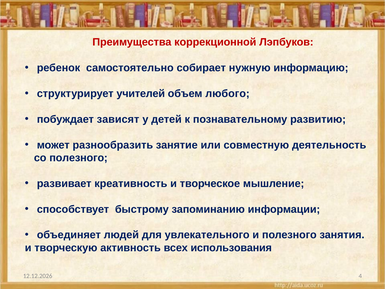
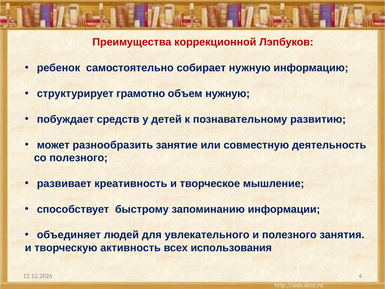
учителей: учителей -> грамотно
объем любого: любого -> нужную
зависят: зависят -> средств
